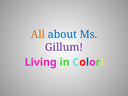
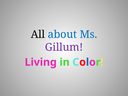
All colour: orange -> black
